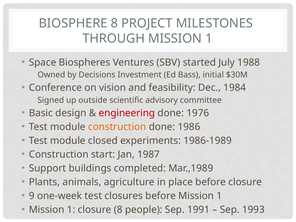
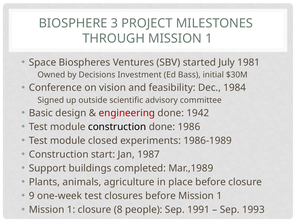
BIOSPHERE 8: 8 -> 3
1988: 1988 -> 1981
1976: 1976 -> 1942
construction at (117, 127) colour: orange -> black
